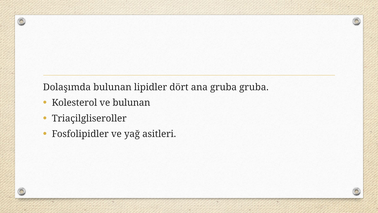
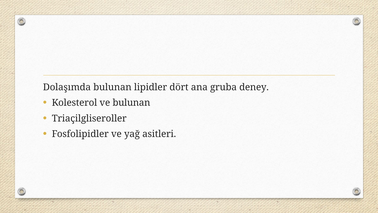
gruba gruba: gruba -> deney
